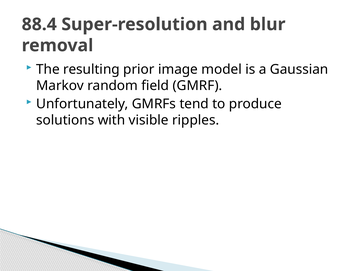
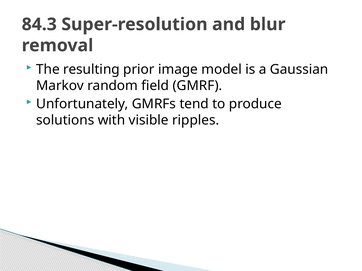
88.4: 88.4 -> 84.3
